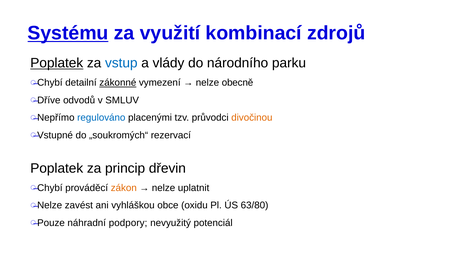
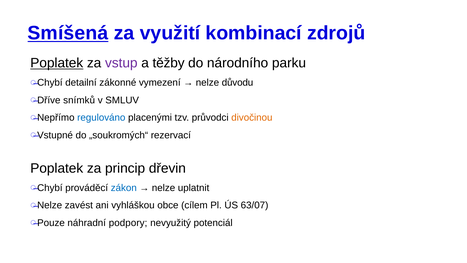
Systému: Systému -> Smíšená
vstup colour: blue -> purple
vlády: vlády -> těžby
zákonné underline: present -> none
obecně: obecně -> důvodu
odvodů: odvodů -> snímků
zákon colour: orange -> blue
oxidu: oxidu -> cílem
63/80: 63/80 -> 63/07
